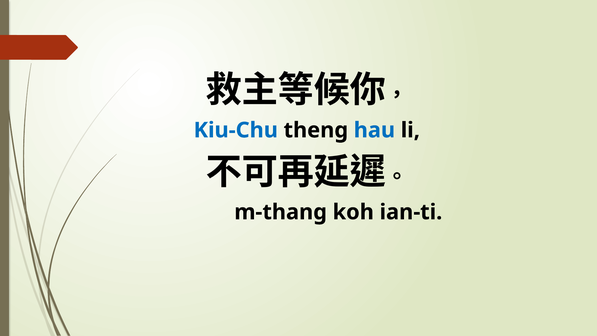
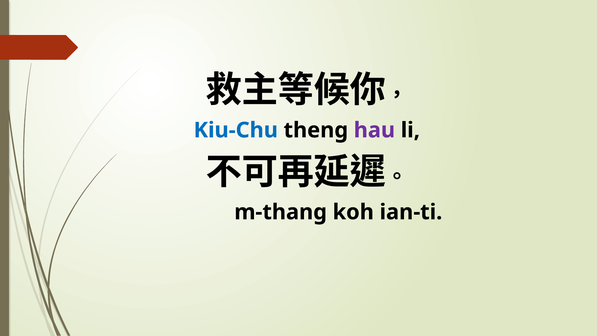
hau colour: blue -> purple
